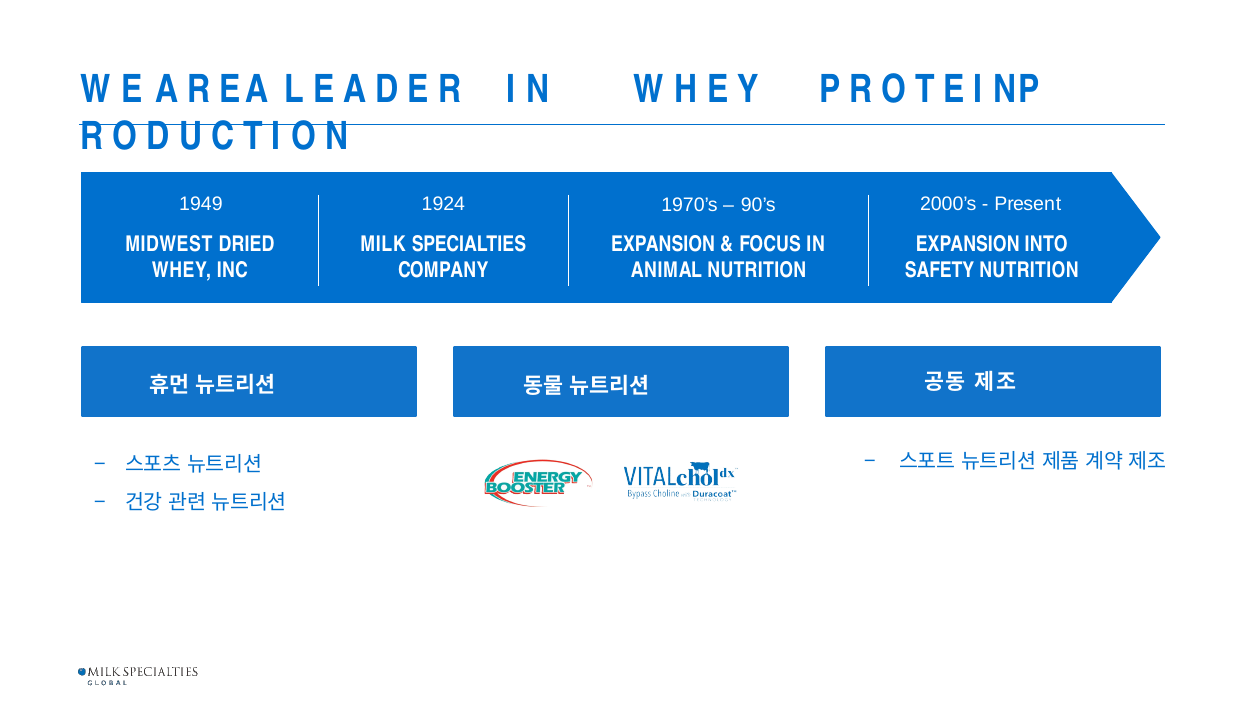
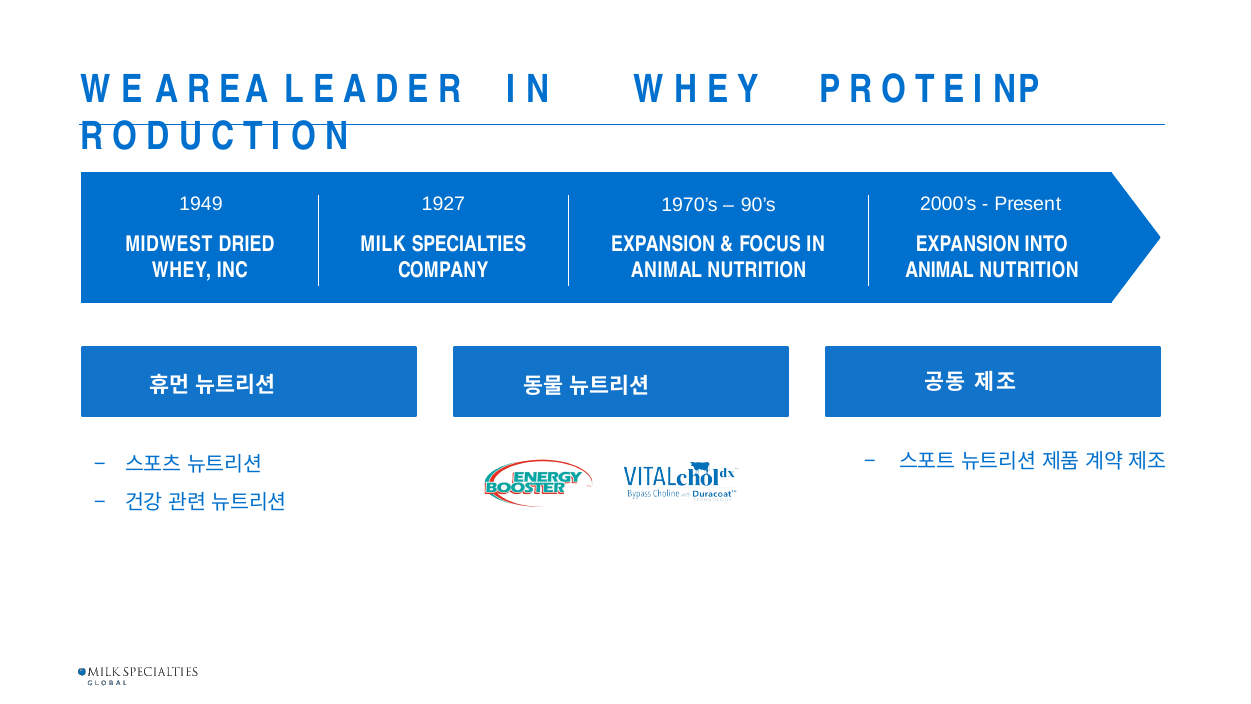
1924: 1924 -> 1927
SAFETY at (940, 270): SAFETY -> ANIMAL
